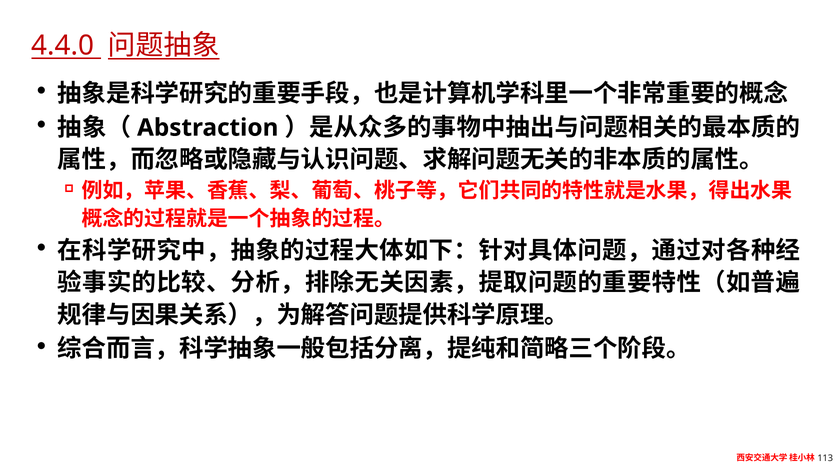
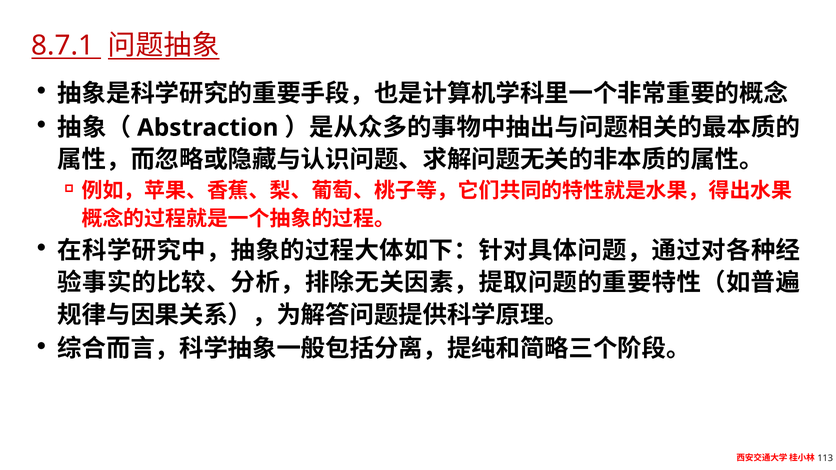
4.4.0: 4.4.0 -> 8.7.1
